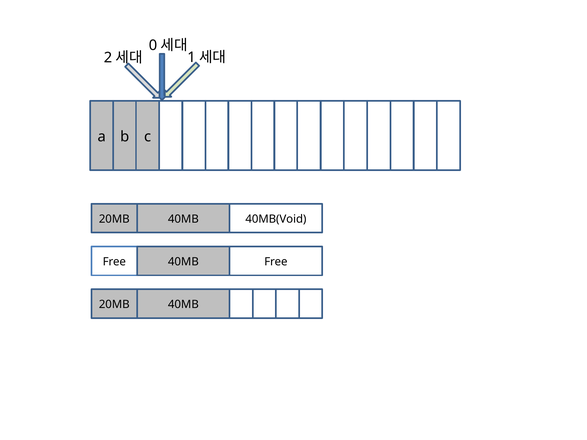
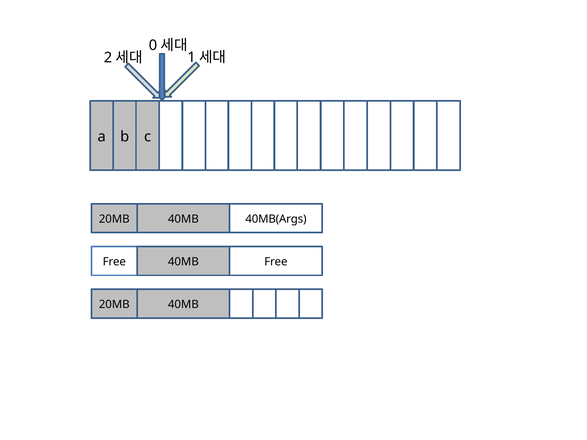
40MB(Void: 40MB(Void -> 40MB(Args
